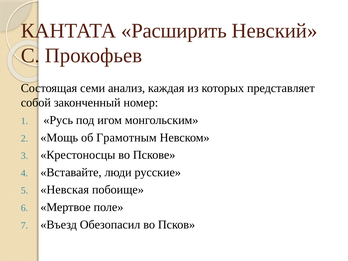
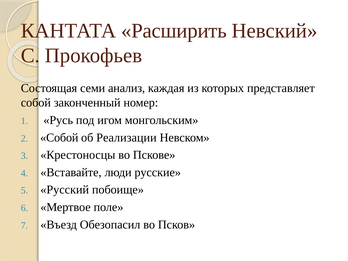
Мощь at (59, 138): Мощь -> Собой
Грамотным: Грамотным -> Реализации
Невская: Невская -> Русский
